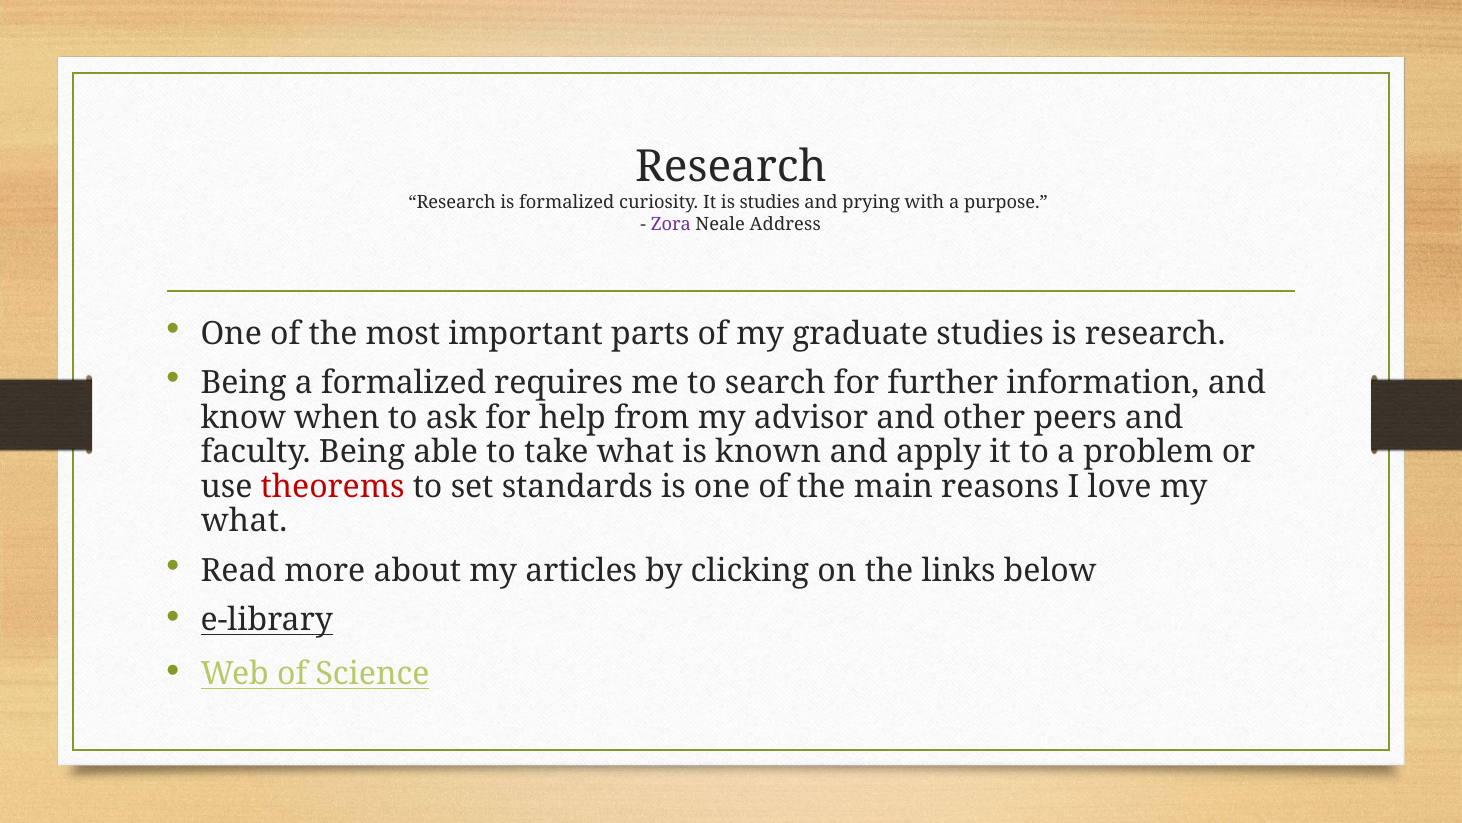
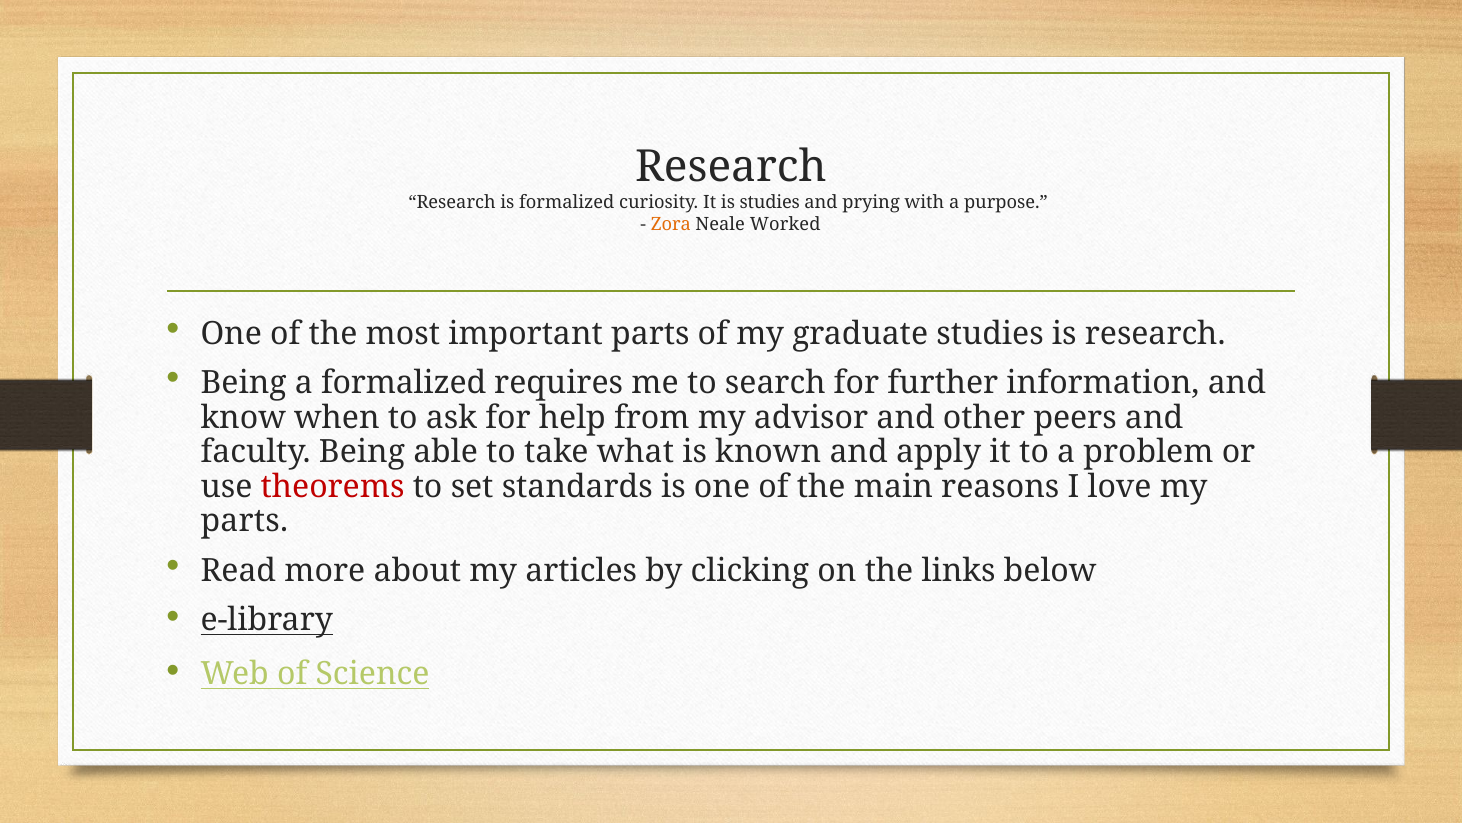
Zora colour: purple -> orange
Address: Address -> Worked
what at (244, 521): what -> parts
